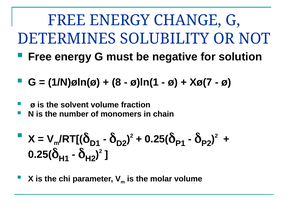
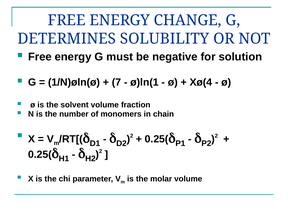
8: 8 -> 7
Χø(7: Χø(7 -> Χø(4
